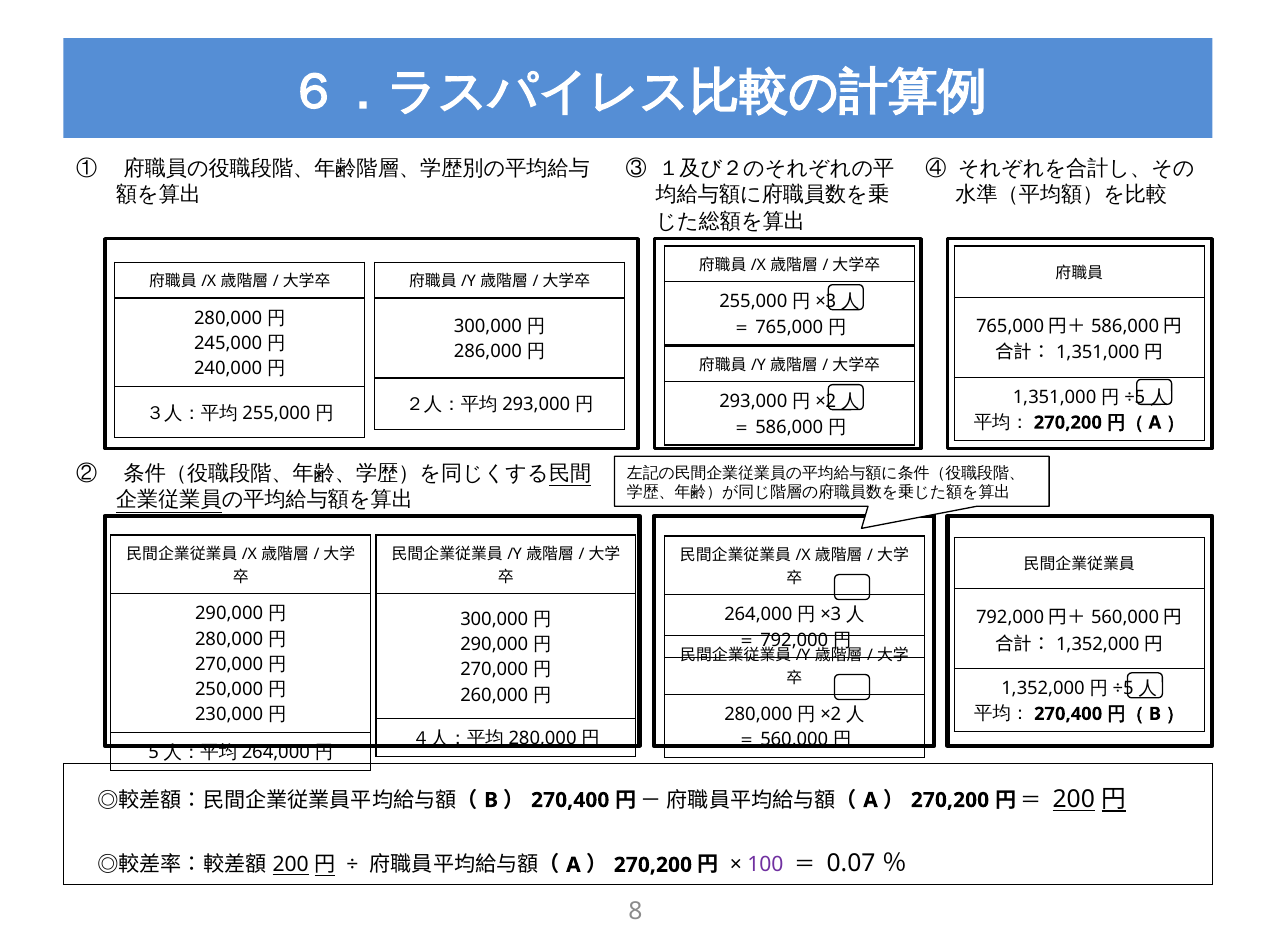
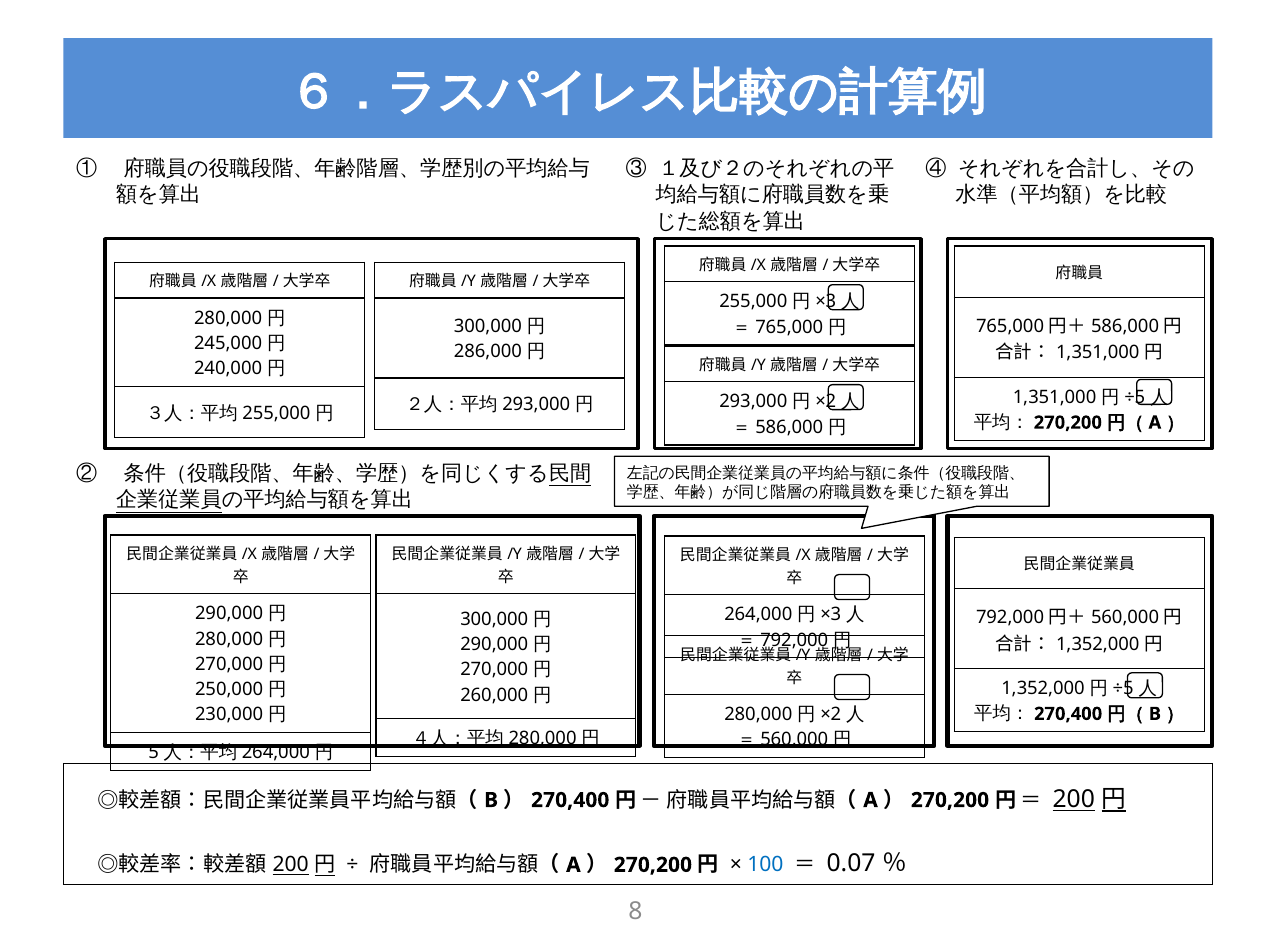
100 colour: purple -> blue
